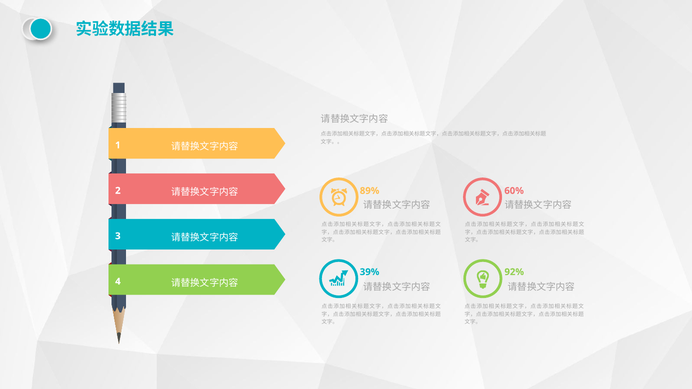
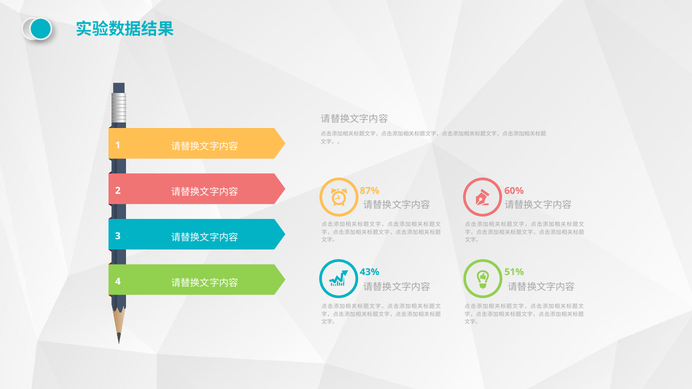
89%: 89% -> 87%
39%: 39% -> 43%
92%: 92% -> 51%
